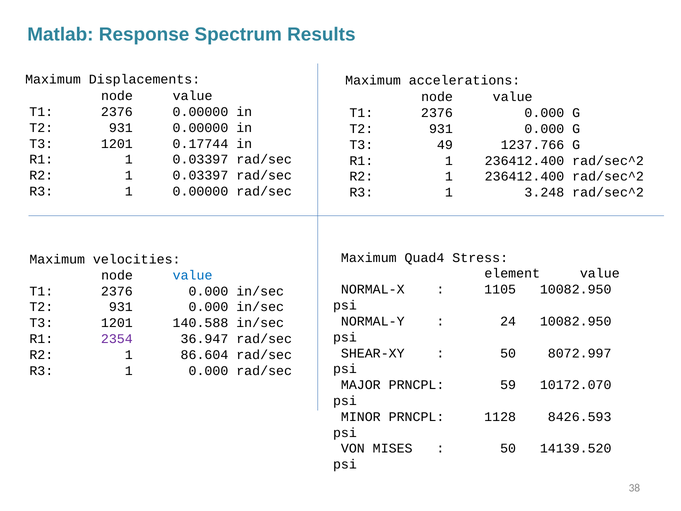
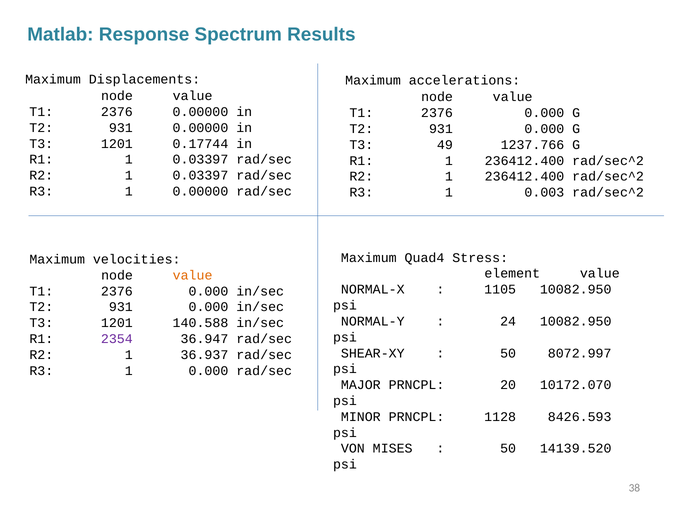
3.248: 3.248 -> 0.003
value at (193, 275) colour: blue -> orange
86.604: 86.604 -> 36.937
59: 59 -> 20
